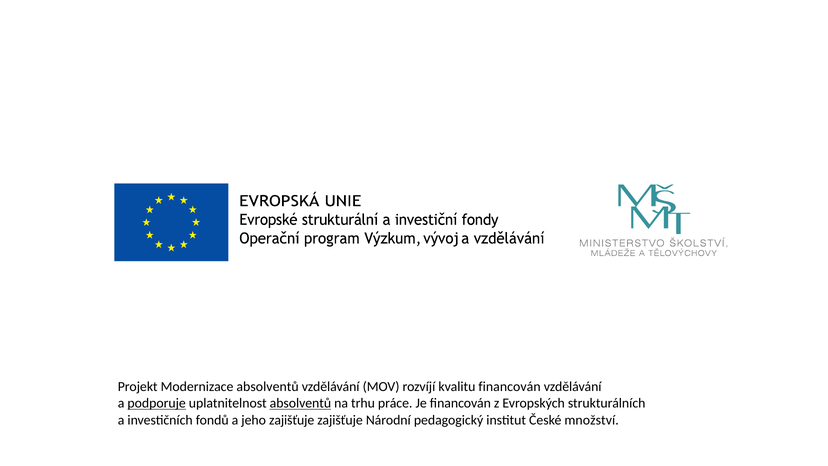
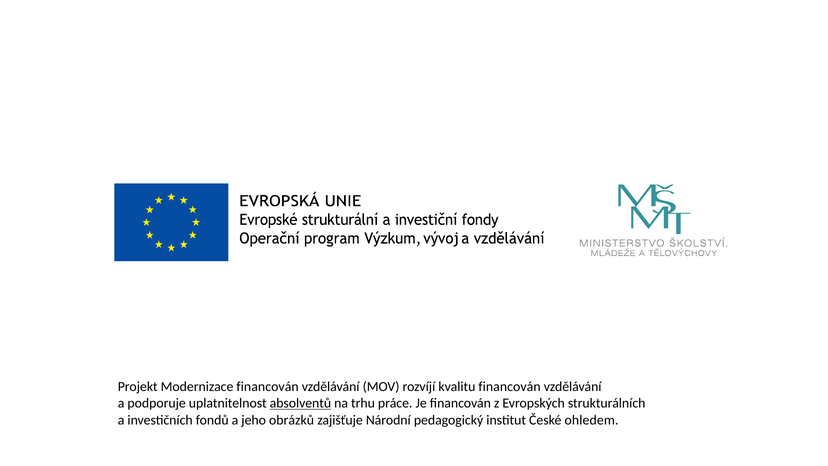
Modernizace absolventů: absolventů -> financován
podporuje underline: present -> none
jeho zajišťuje: zajišťuje -> obrázků
množství: množství -> ohledem
